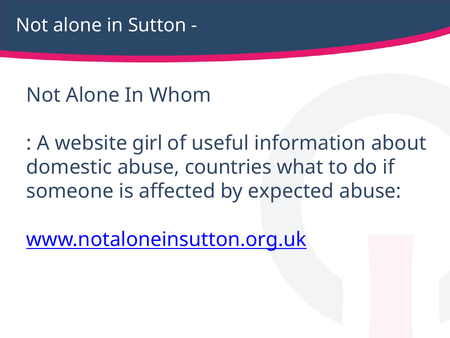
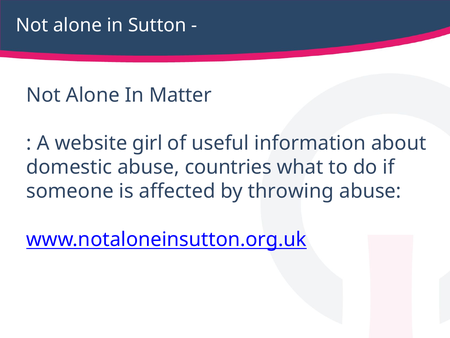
Whom: Whom -> Matter
expected: expected -> throwing
